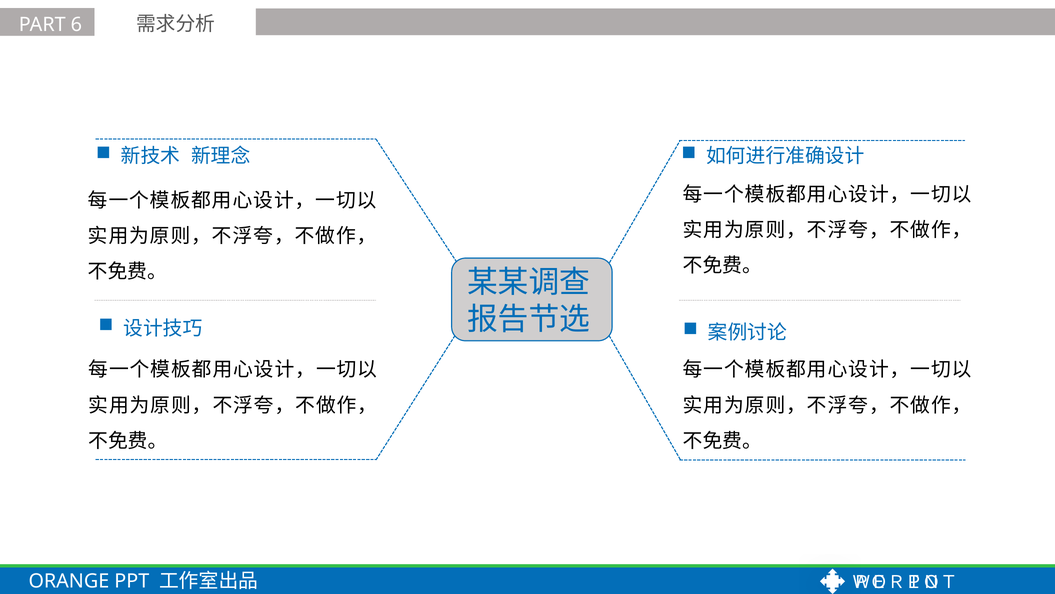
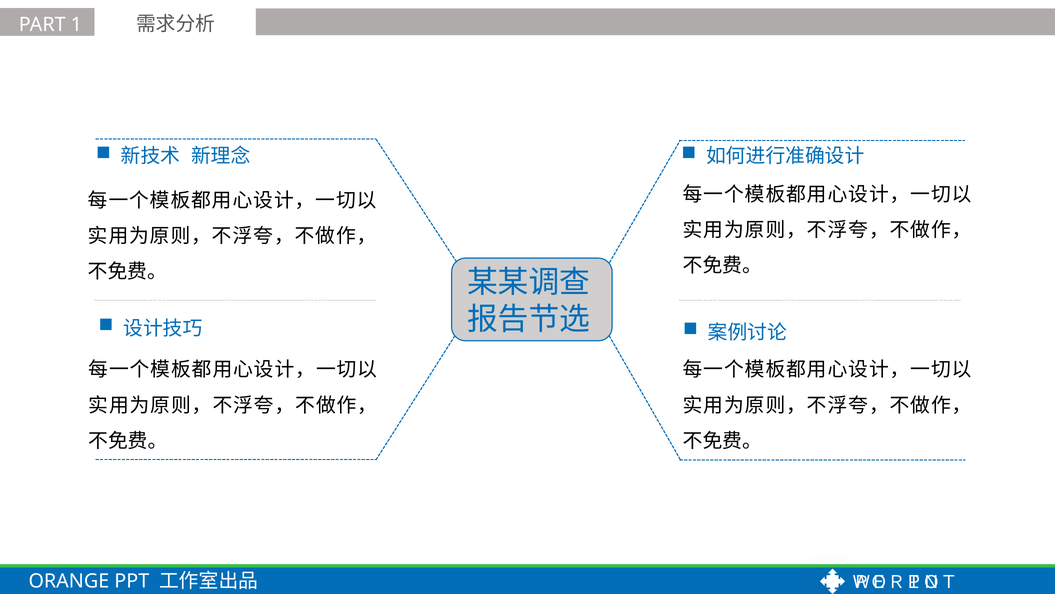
6: 6 -> 1
